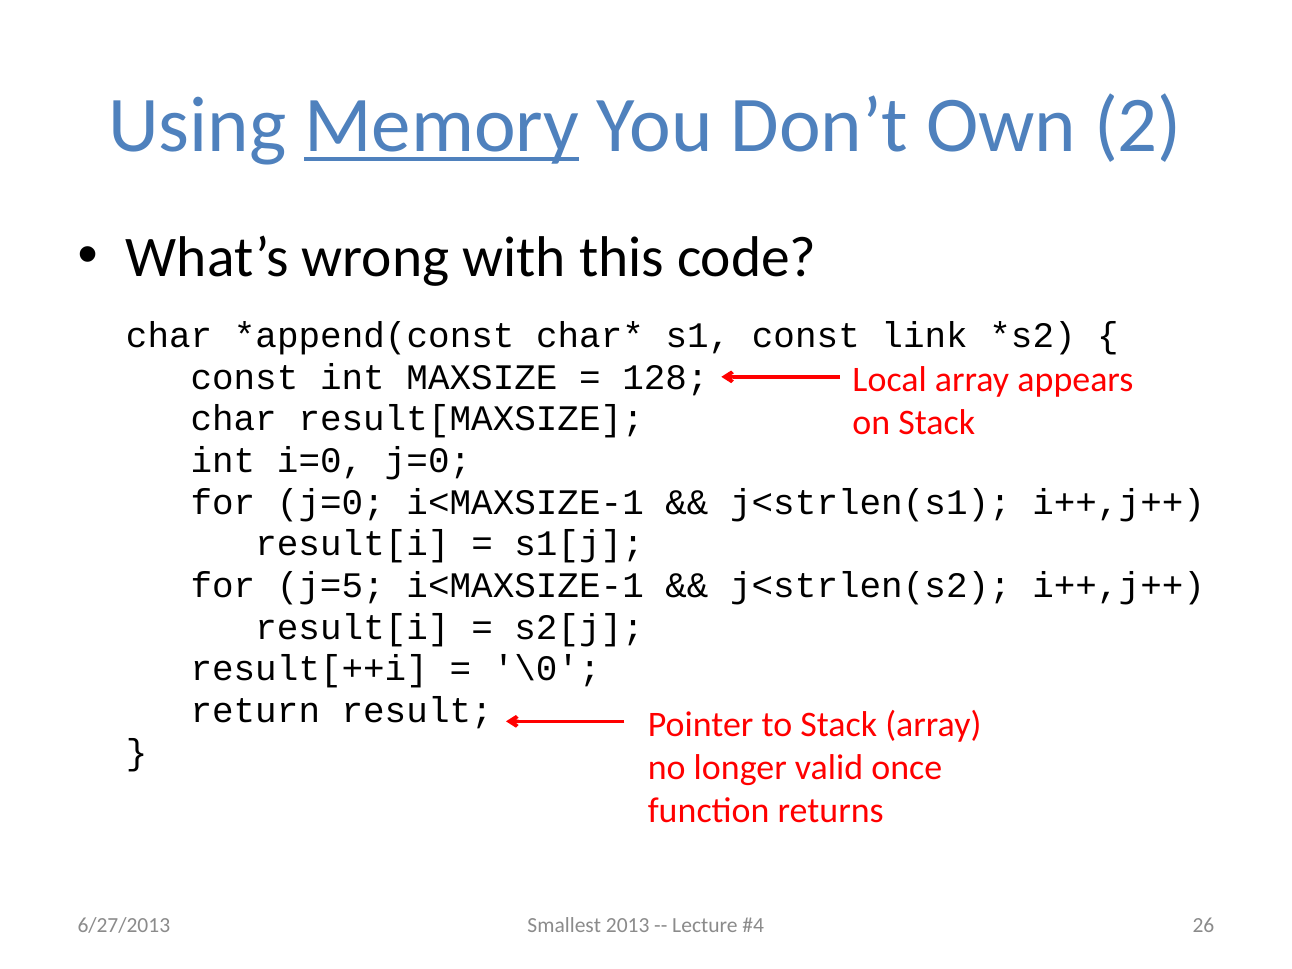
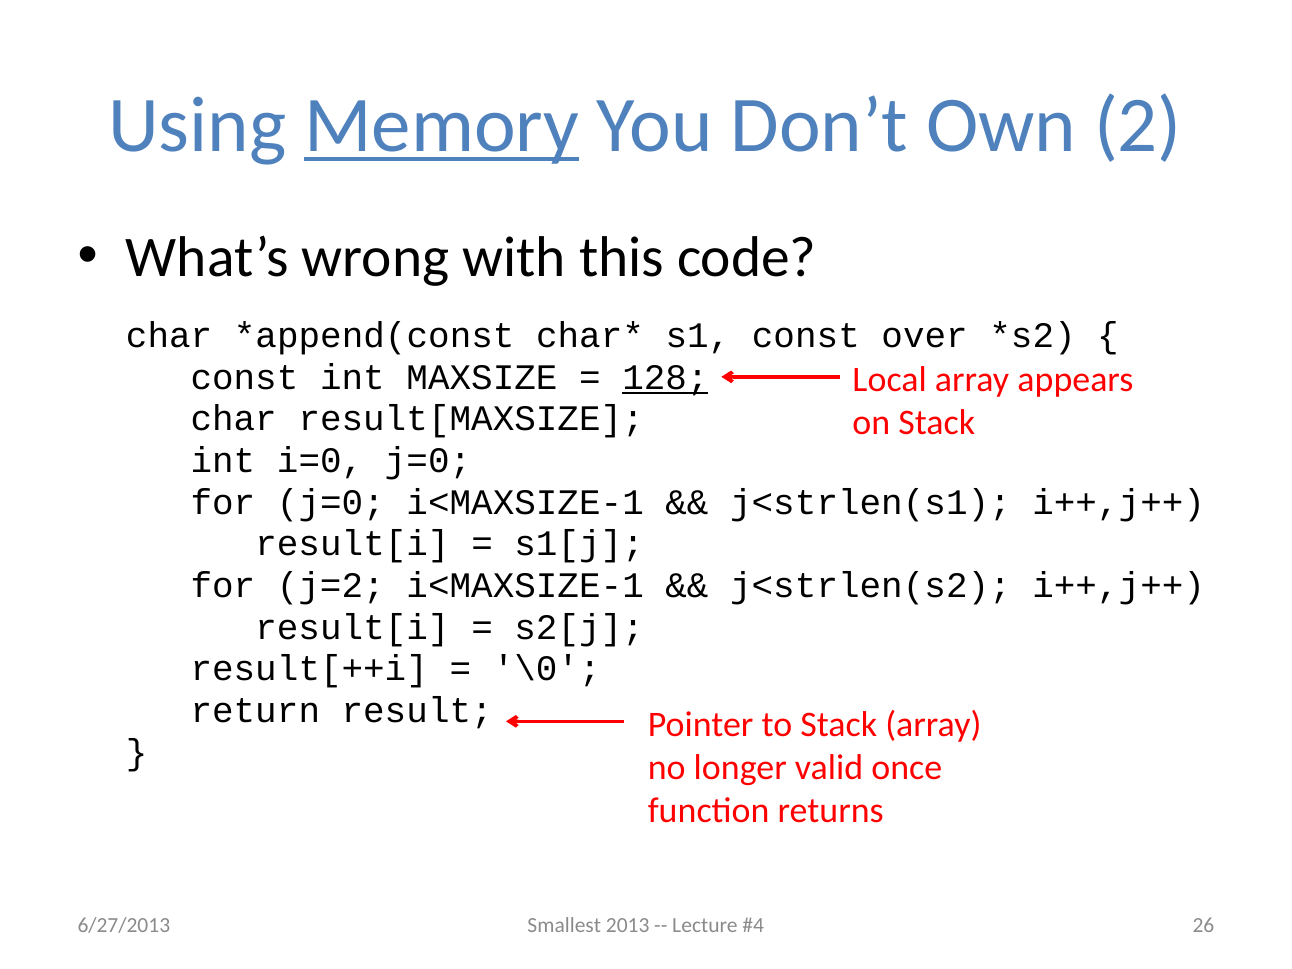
link: link -> over
128 underline: none -> present
j=5: j=5 -> j=2
